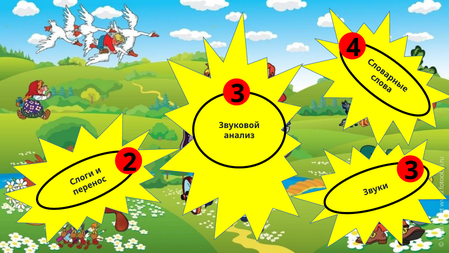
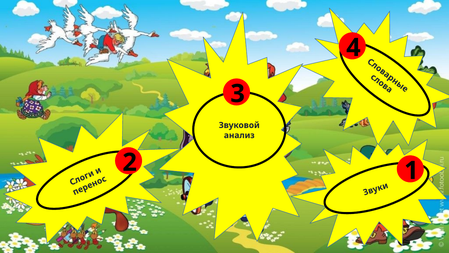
2 3: 3 -> 1
